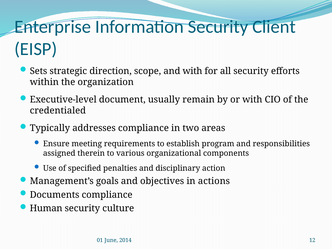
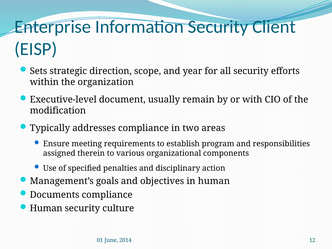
and with: with -> year
credentialed: credentialed -> modification
in actions: actions -> human
